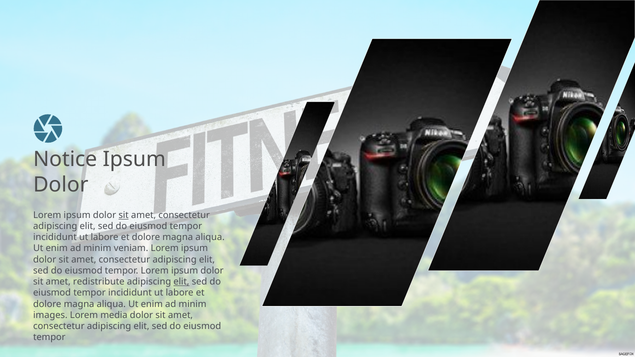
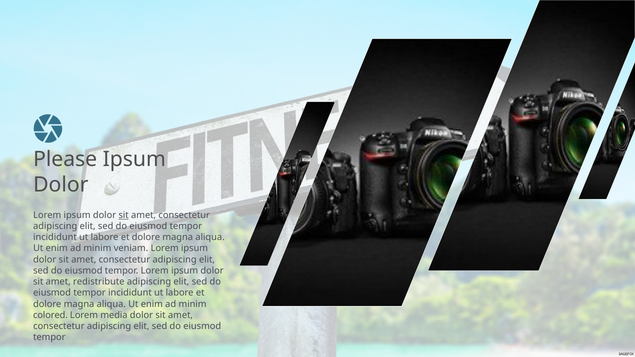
Notice: Notice -> Please
elit at (181, 282) underline: present -> none
images: images -> colored
